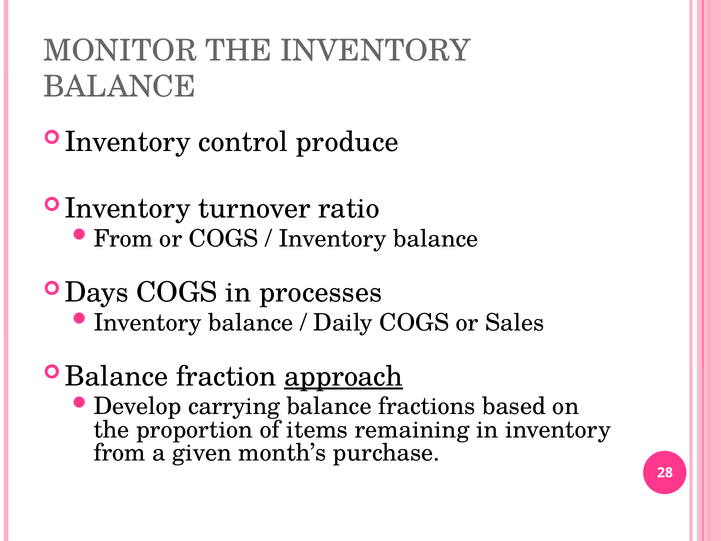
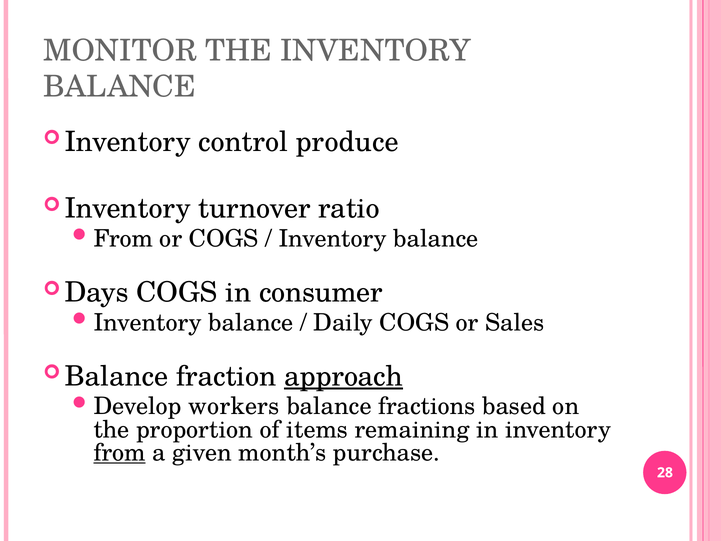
processes: processes -> consumer
carrying: carrying -> workers
from at (120, 452) underline: none -> present
